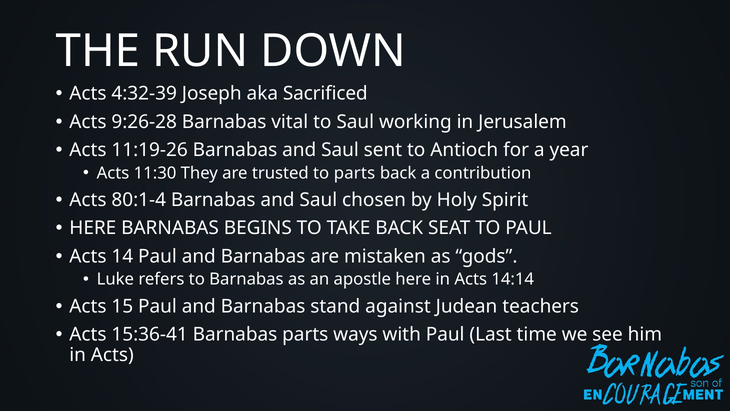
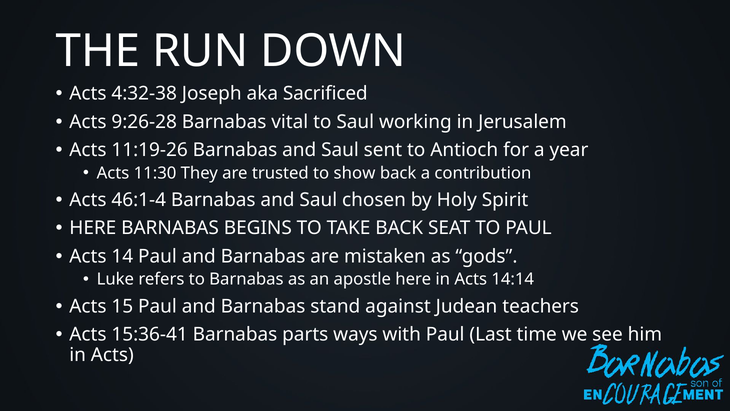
4:32-39: 4:32-39 -> 4:32-38
to parts: parts -> show
80:1-4: 80:1-4 -> 46:1-4
